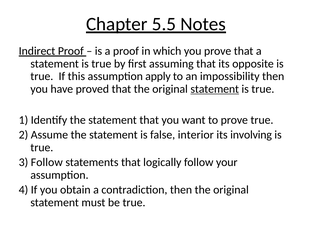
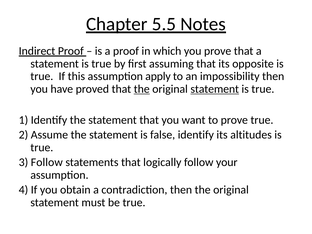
the at (142, 89) underline: none -> present
false interior: interior -> identify
involving: involving -> altitudes
